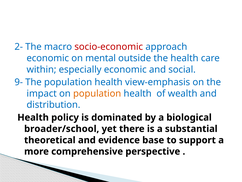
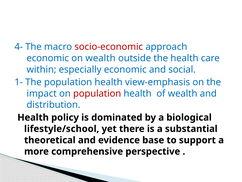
2-: 2- -> 4-
on mental: mental -> wealth
9-: 9- -> 1-
population at (97, 93) colour: orange -> red
broader/school: broader/school -> lifestyle/school
